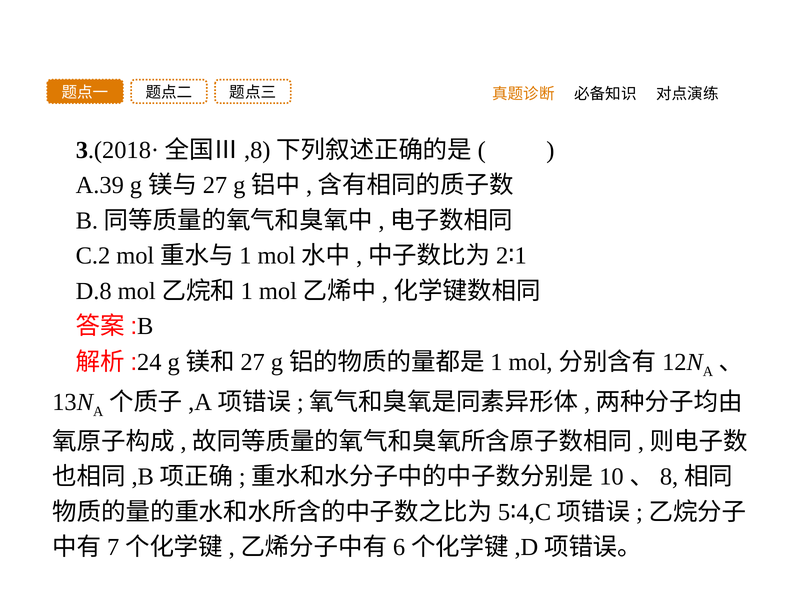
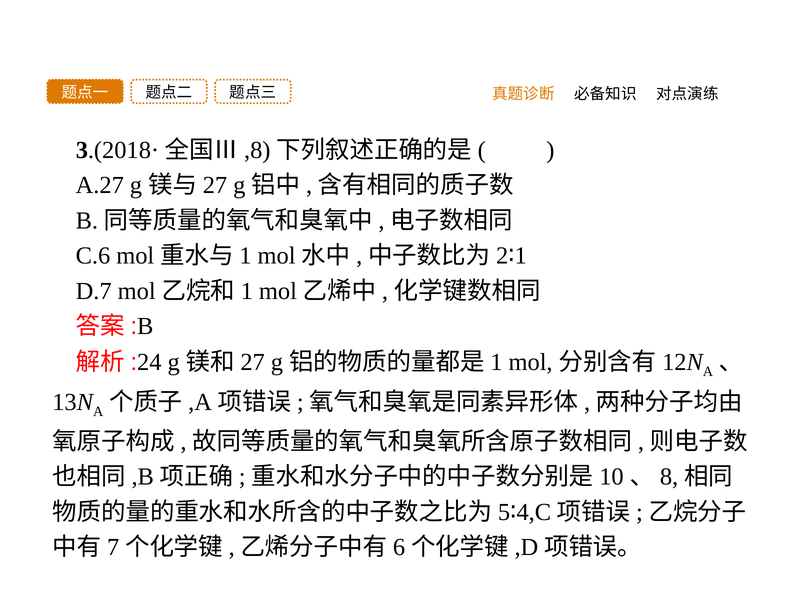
A.39: A.39 -> A.27
C.2: C.2 -> C.6
D.8: D.8 -> D.7
